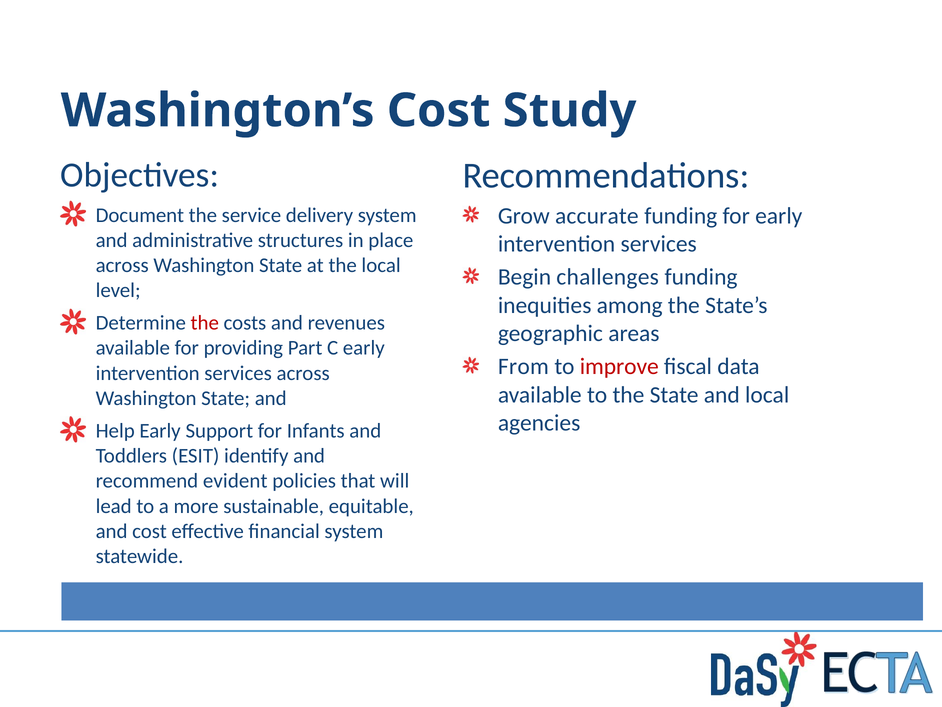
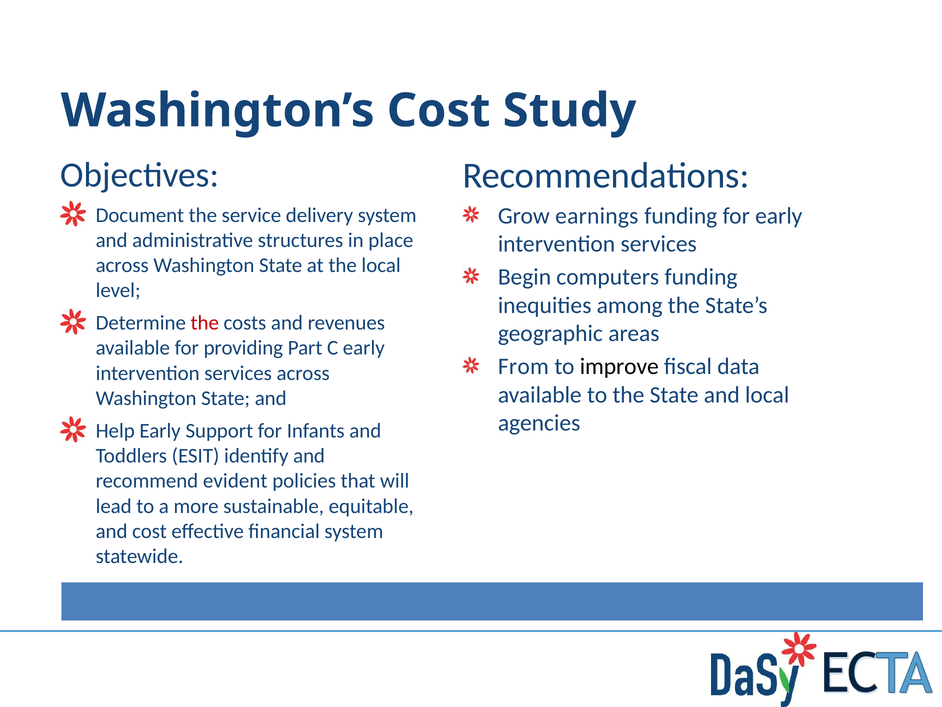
accurate: accurate -> earnings
challenges: challenges -> computers
improve colour: red -> black
